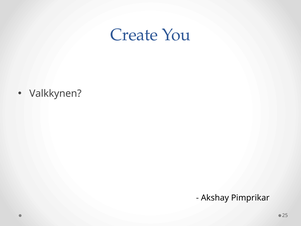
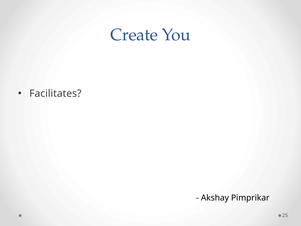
Valkkynen: Valkkynen -> Facilitates
